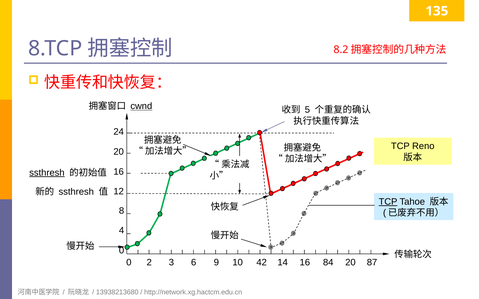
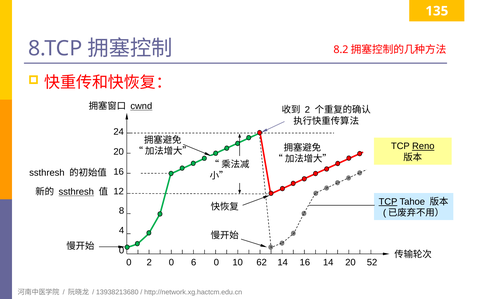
5 at (307, 110): 5 -> 2
Reno underline: none -> present
ssthresh at (47, 173) underline: present -> none
ssthresh at (76, 192) underline: none -> present
2 3: 3 -> 0
6 9: 9 -> 0
42: 42 -> 62
16 84: 84 -> 14
87: 87 -> 52
